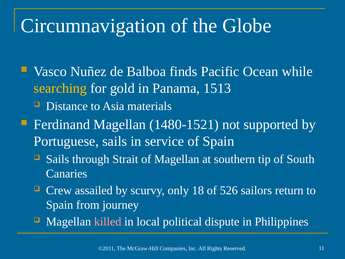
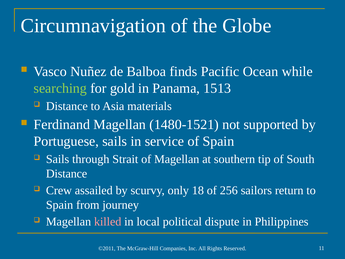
searching colour: yellow -> light green
Canaries at (67, 173): Canaries -> Distance
526: 526 -> 256
